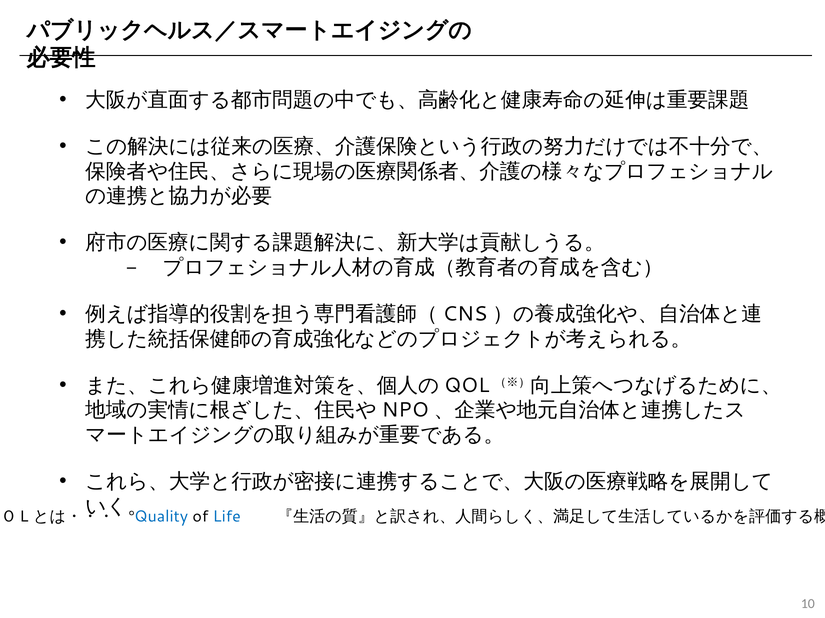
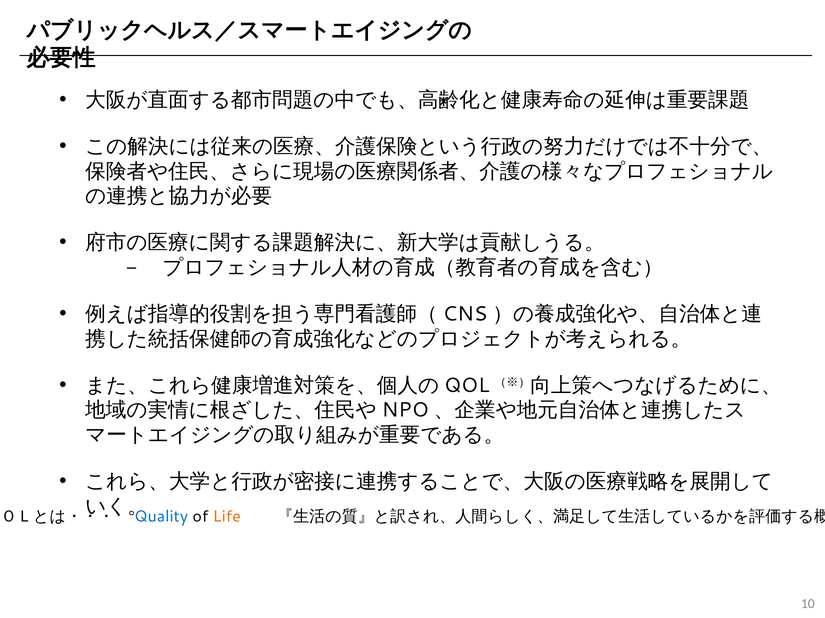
Life colour: blue -> orange
